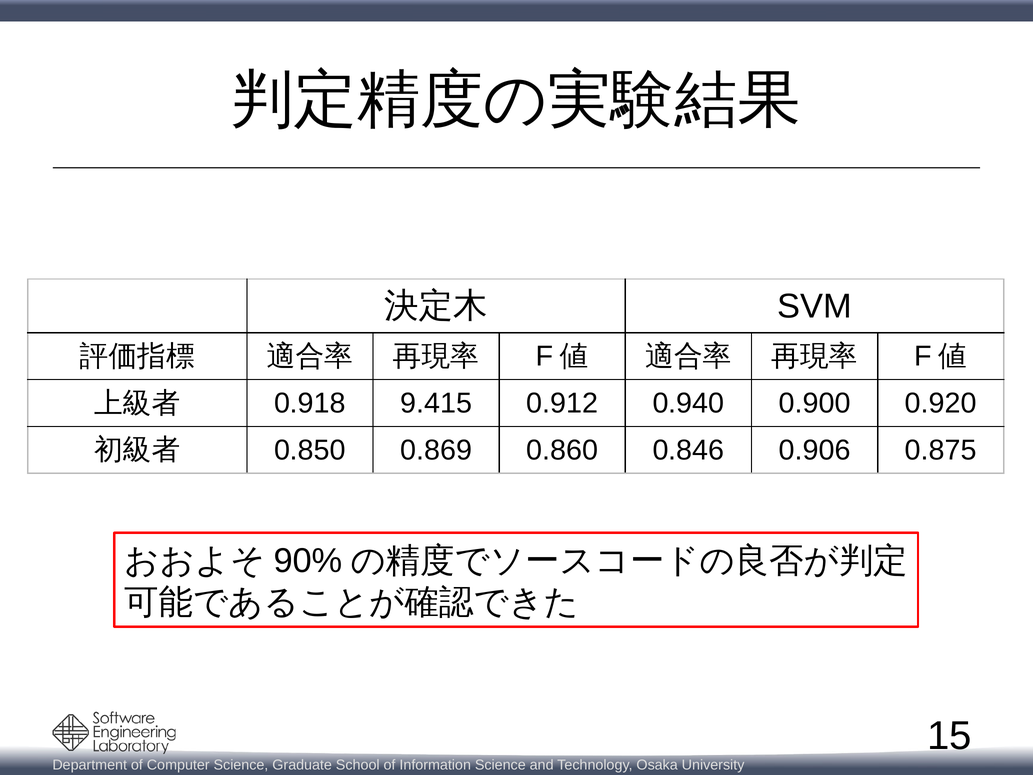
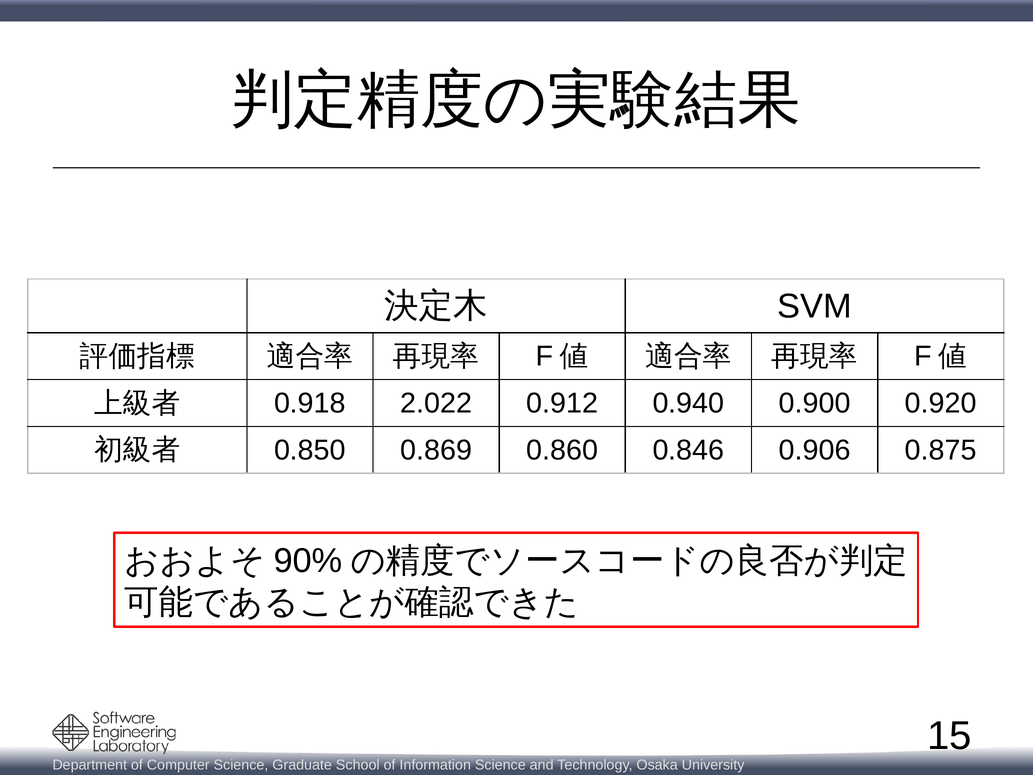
9.415: 9.415 -> 2.022
